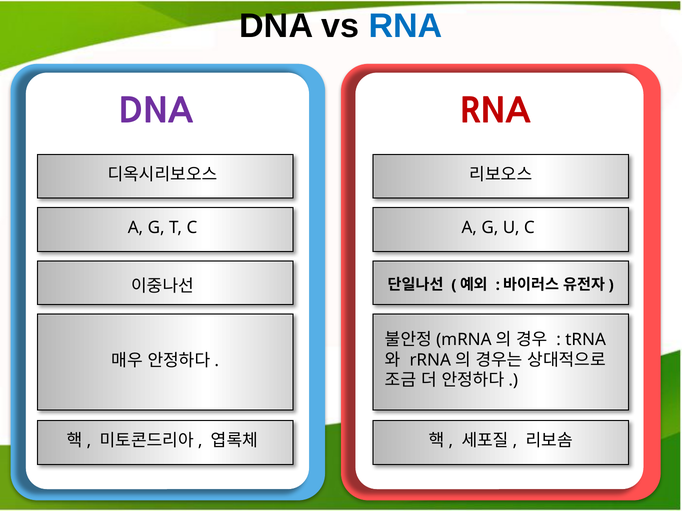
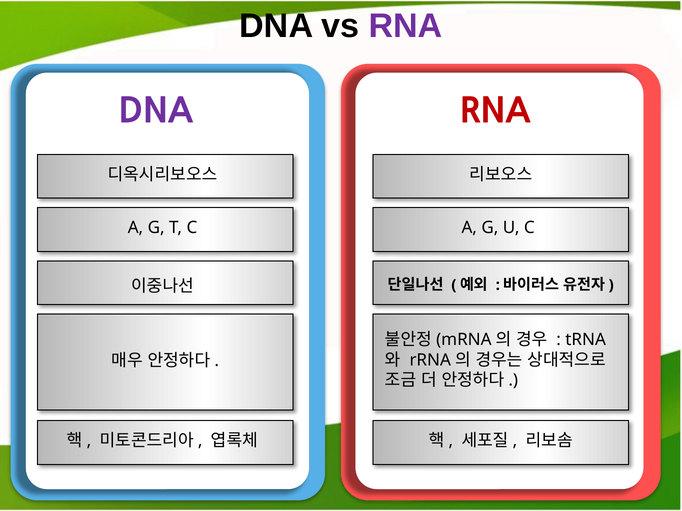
RNA at (406, 26) colour: blue -> purple
